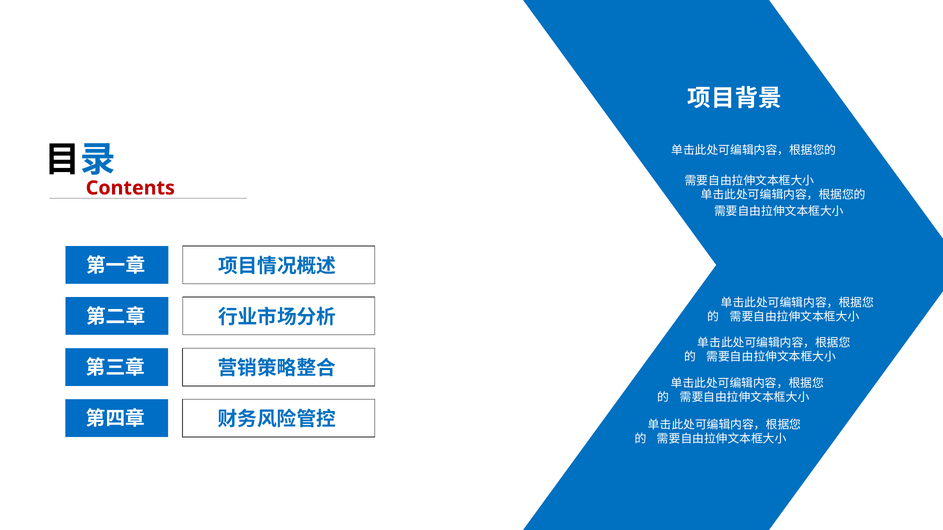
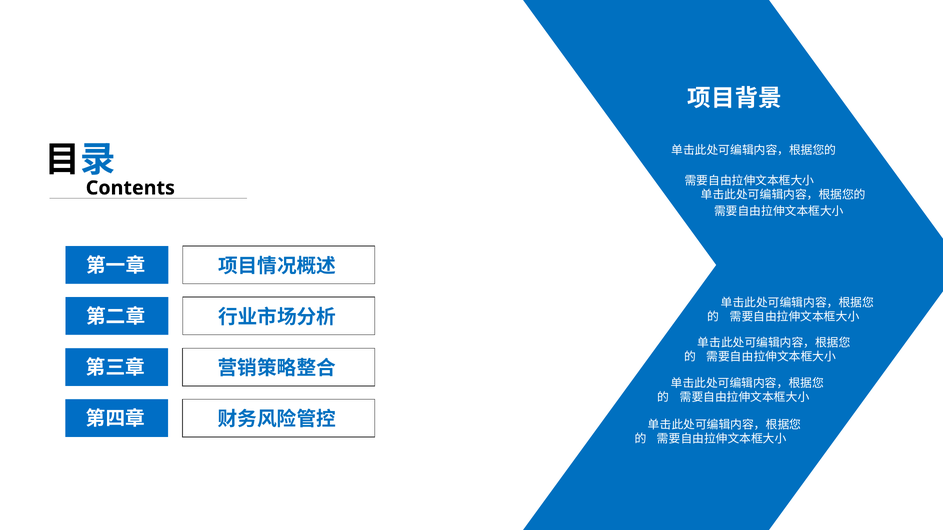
Contents colour: red -> black
